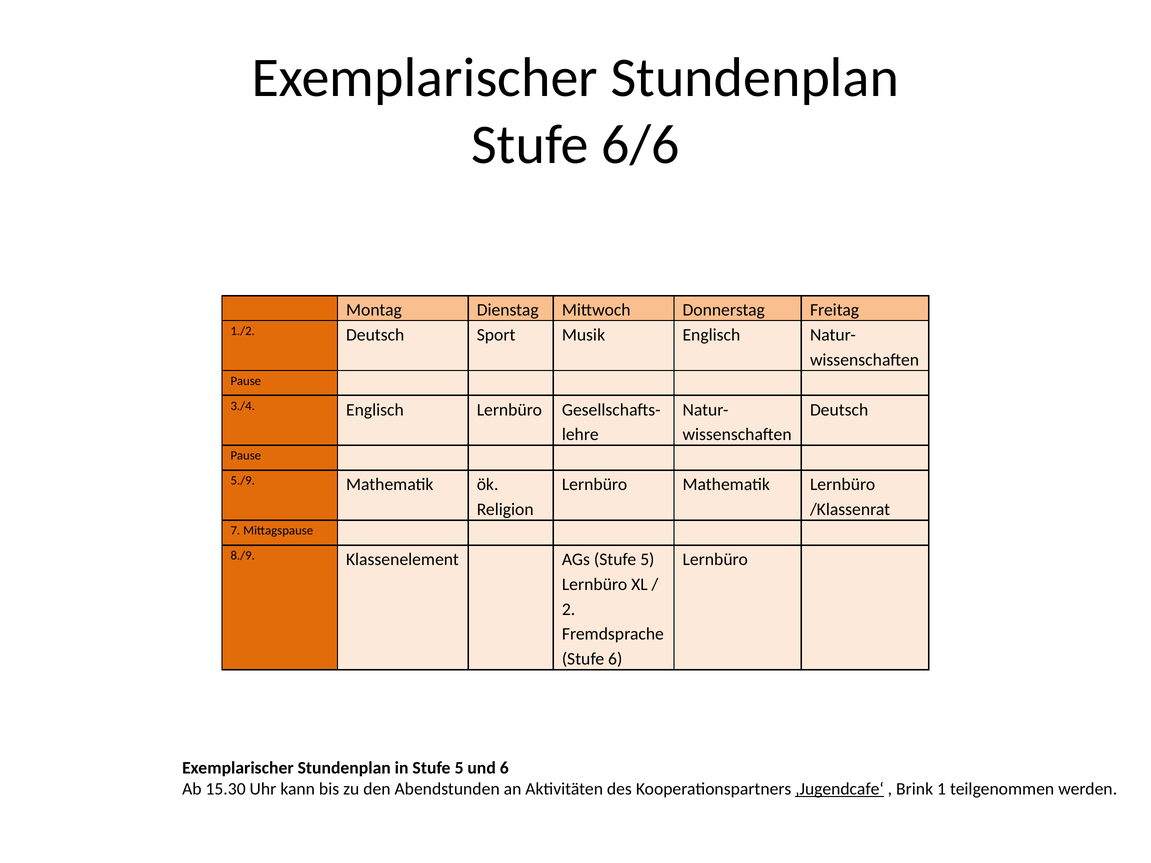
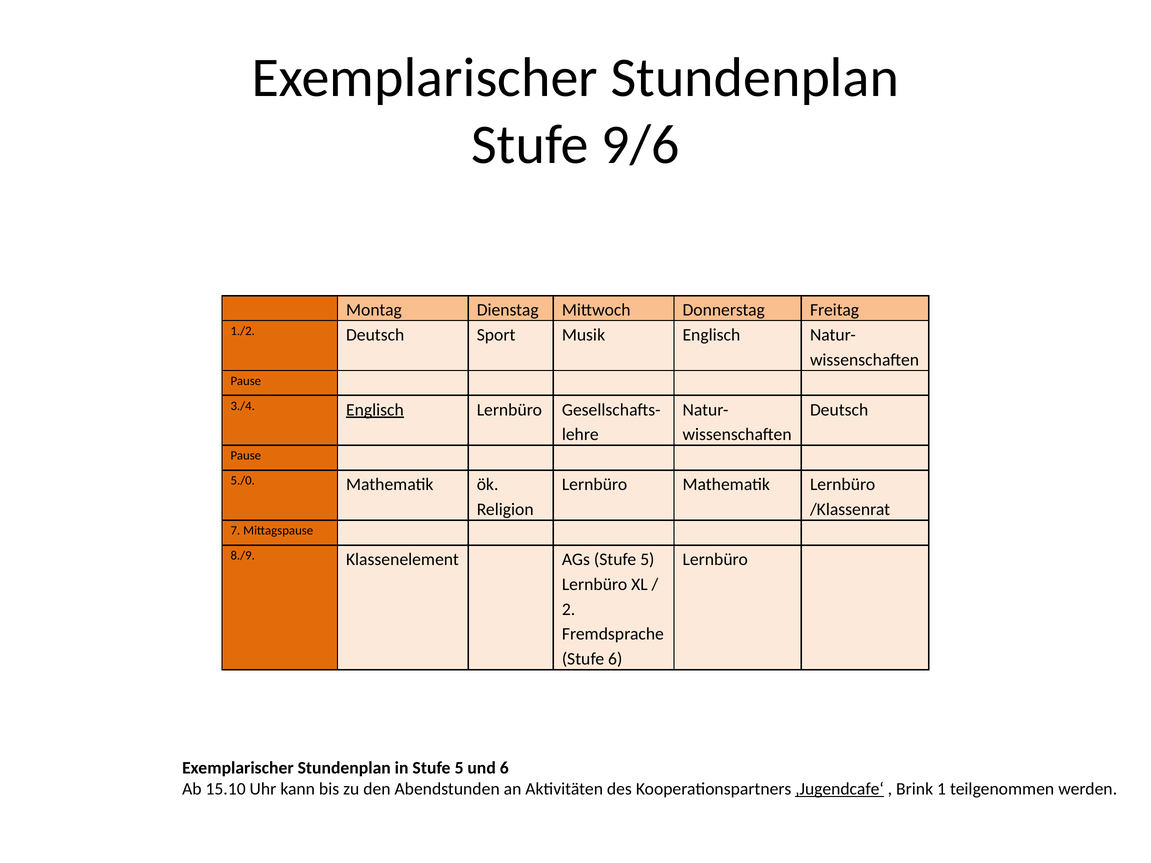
6/6: 6/6 -> 9/6
Englisch at (375, 410) underline: none -> present
5./9: 5./9 -> 5./0
15.30: 15.30 -> 15.10
